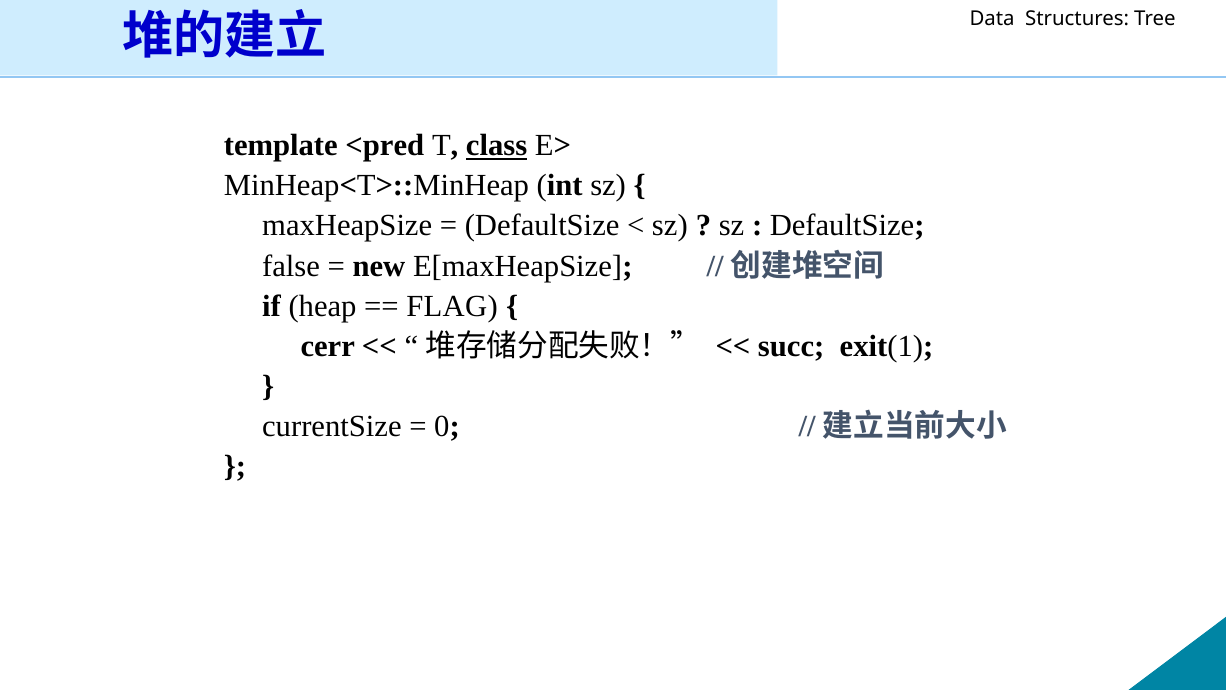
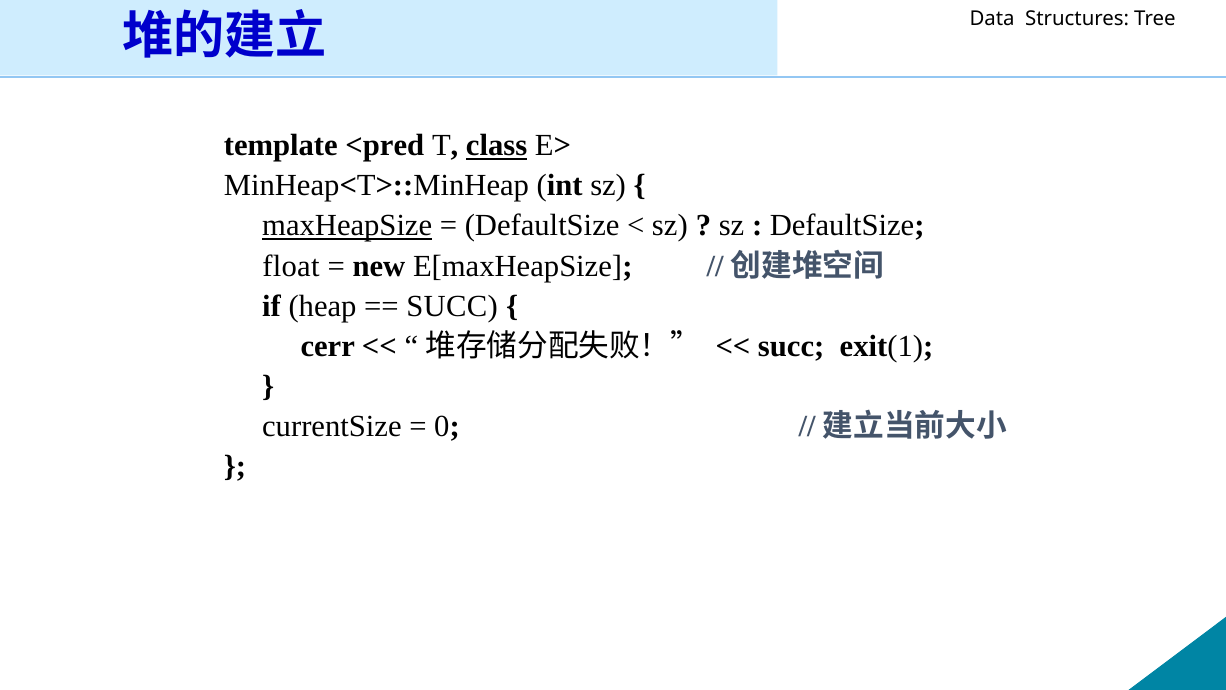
maxHeapSize underline: none -> present
false: false -> float
FLAG at (452, 306): FLAG -> SUCC
